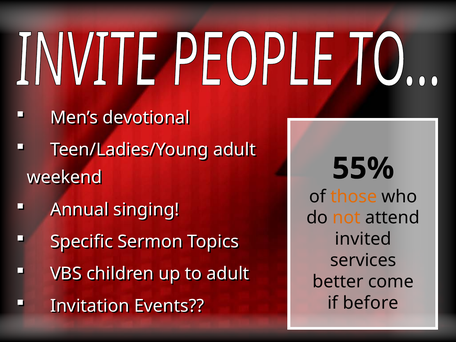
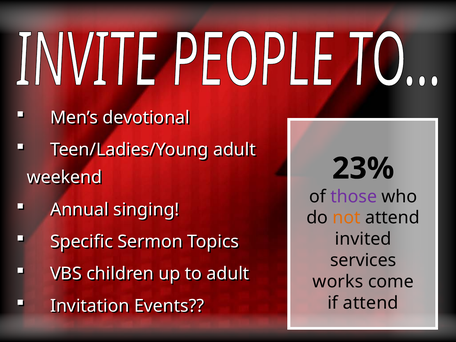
55%: 55% -> 23%
those colour: orange -> purple
better: better -> works
if before: before -> attend
